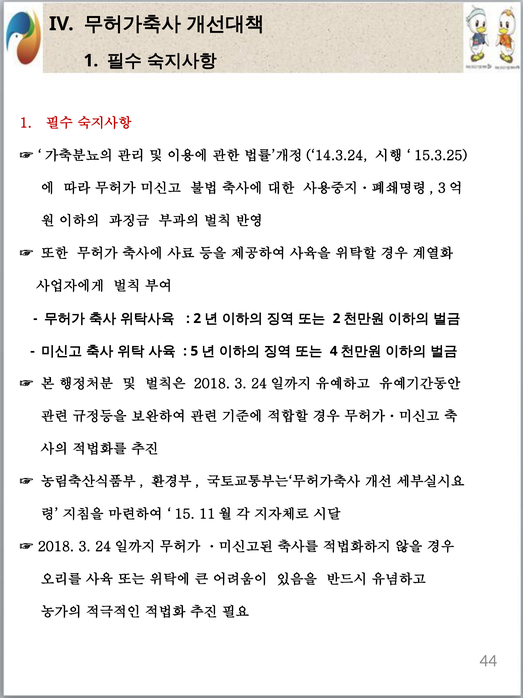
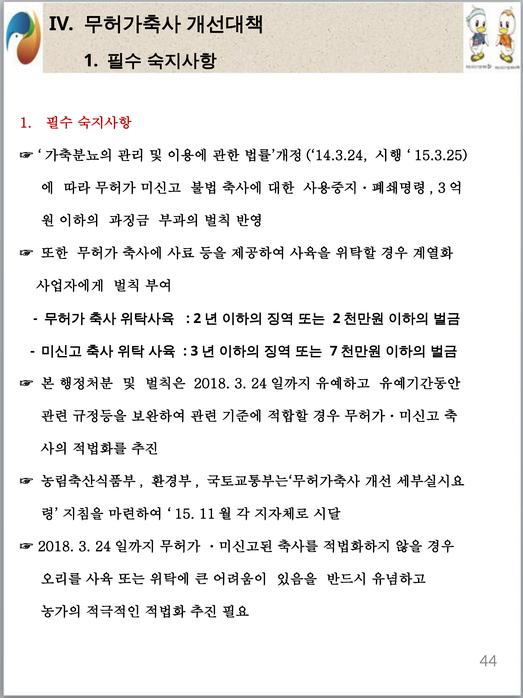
5 at (194, 351): 5 -> 3
4: 4 -> 7
